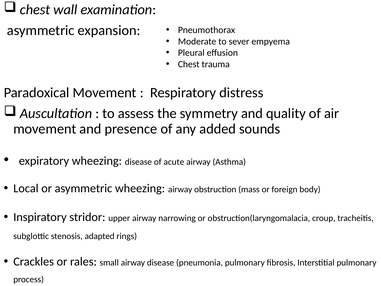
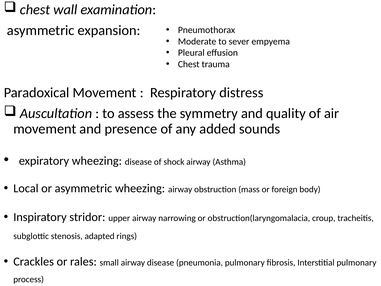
acute: acute -> shock
